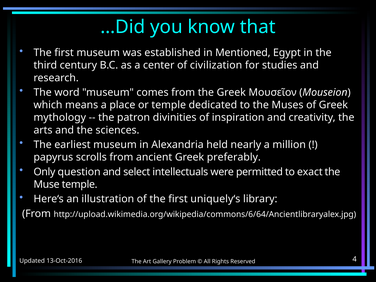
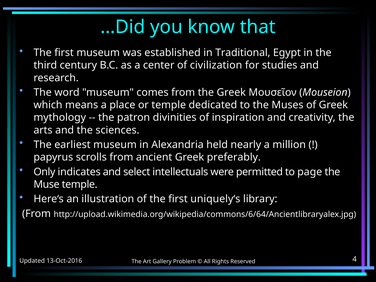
Mentioned: Mentioned -> Traditional
question: question -> indicates
exact: exact -> page
